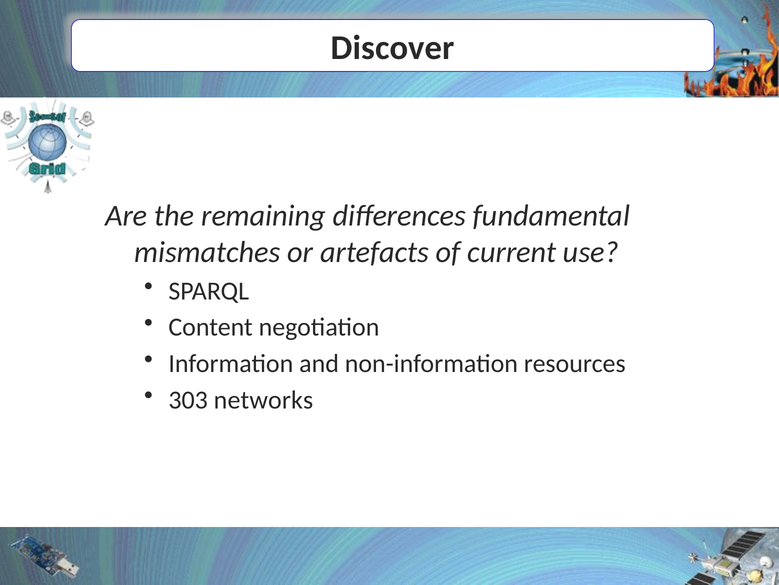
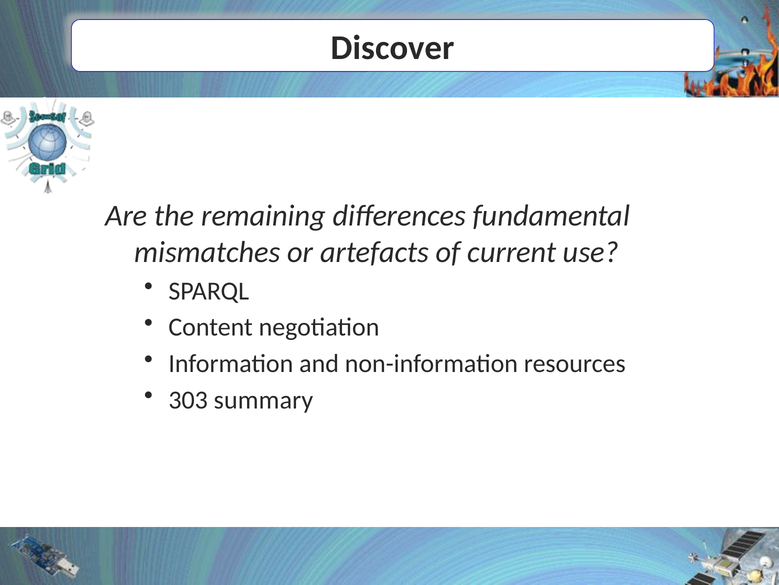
networks: networks -> summary
